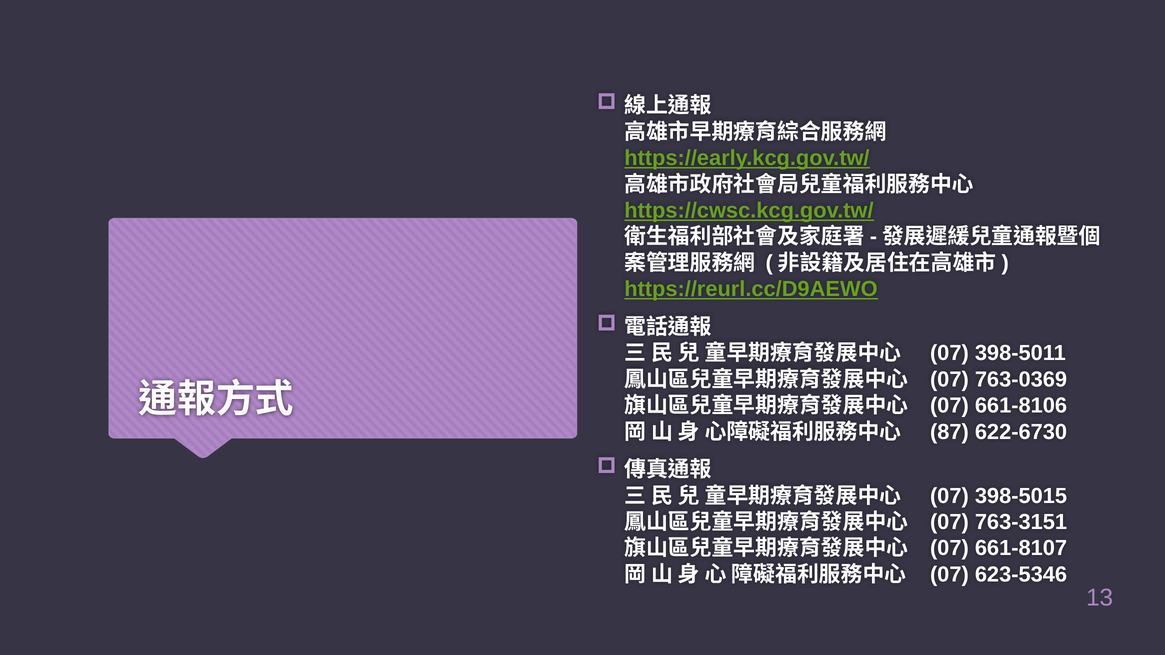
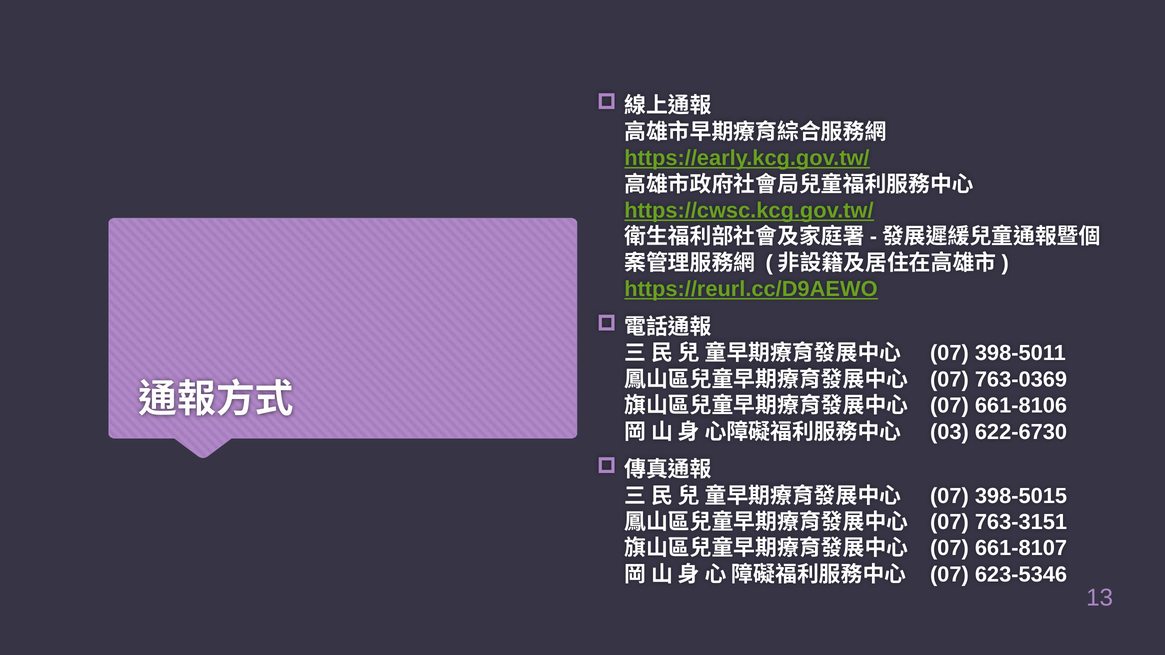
87: 87 -> 03
